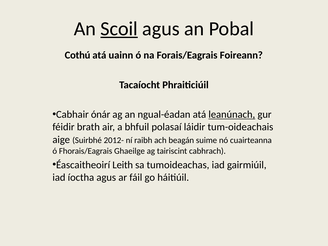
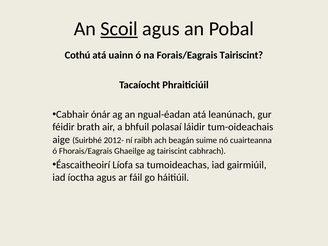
Forais/Eagrais Foireann: Foireann -> Tairiscint
leanúnach underline: present -> none
Leith: Leith -> Líofa
